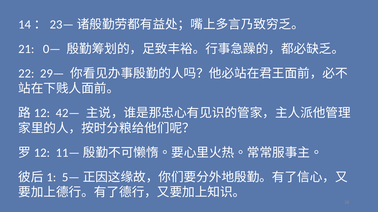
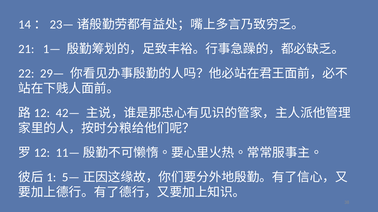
0—: 0— -> 1—
